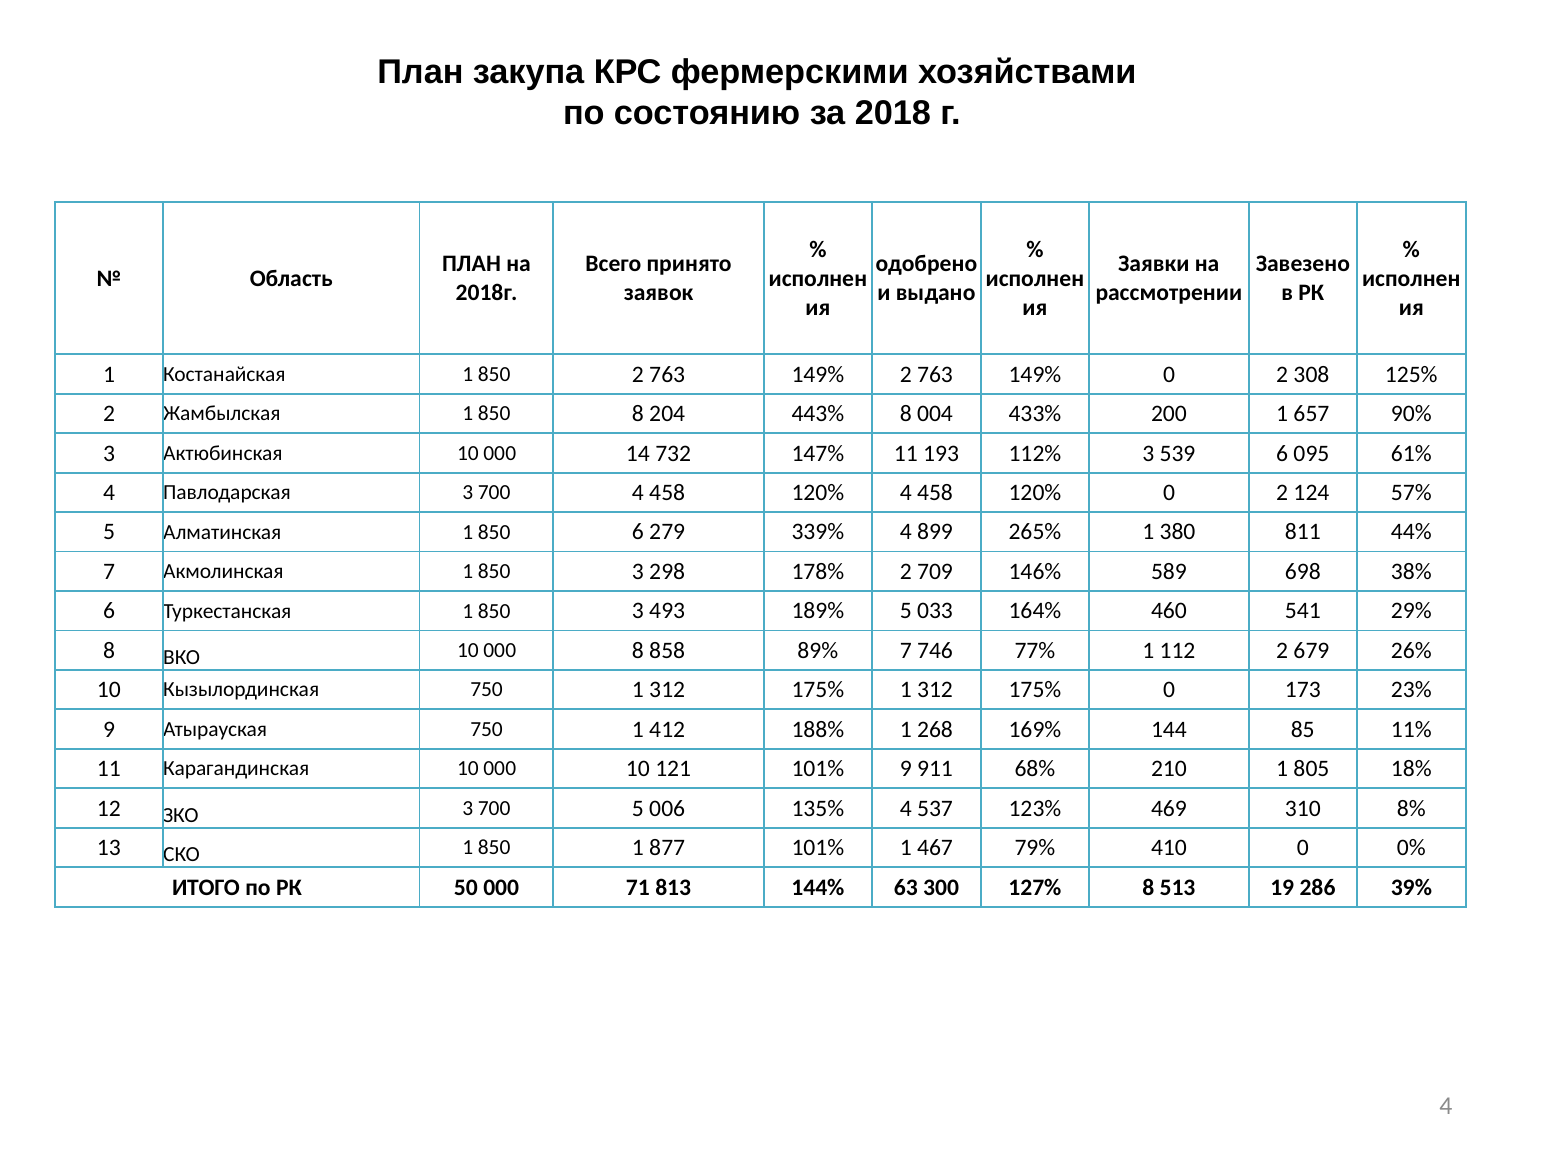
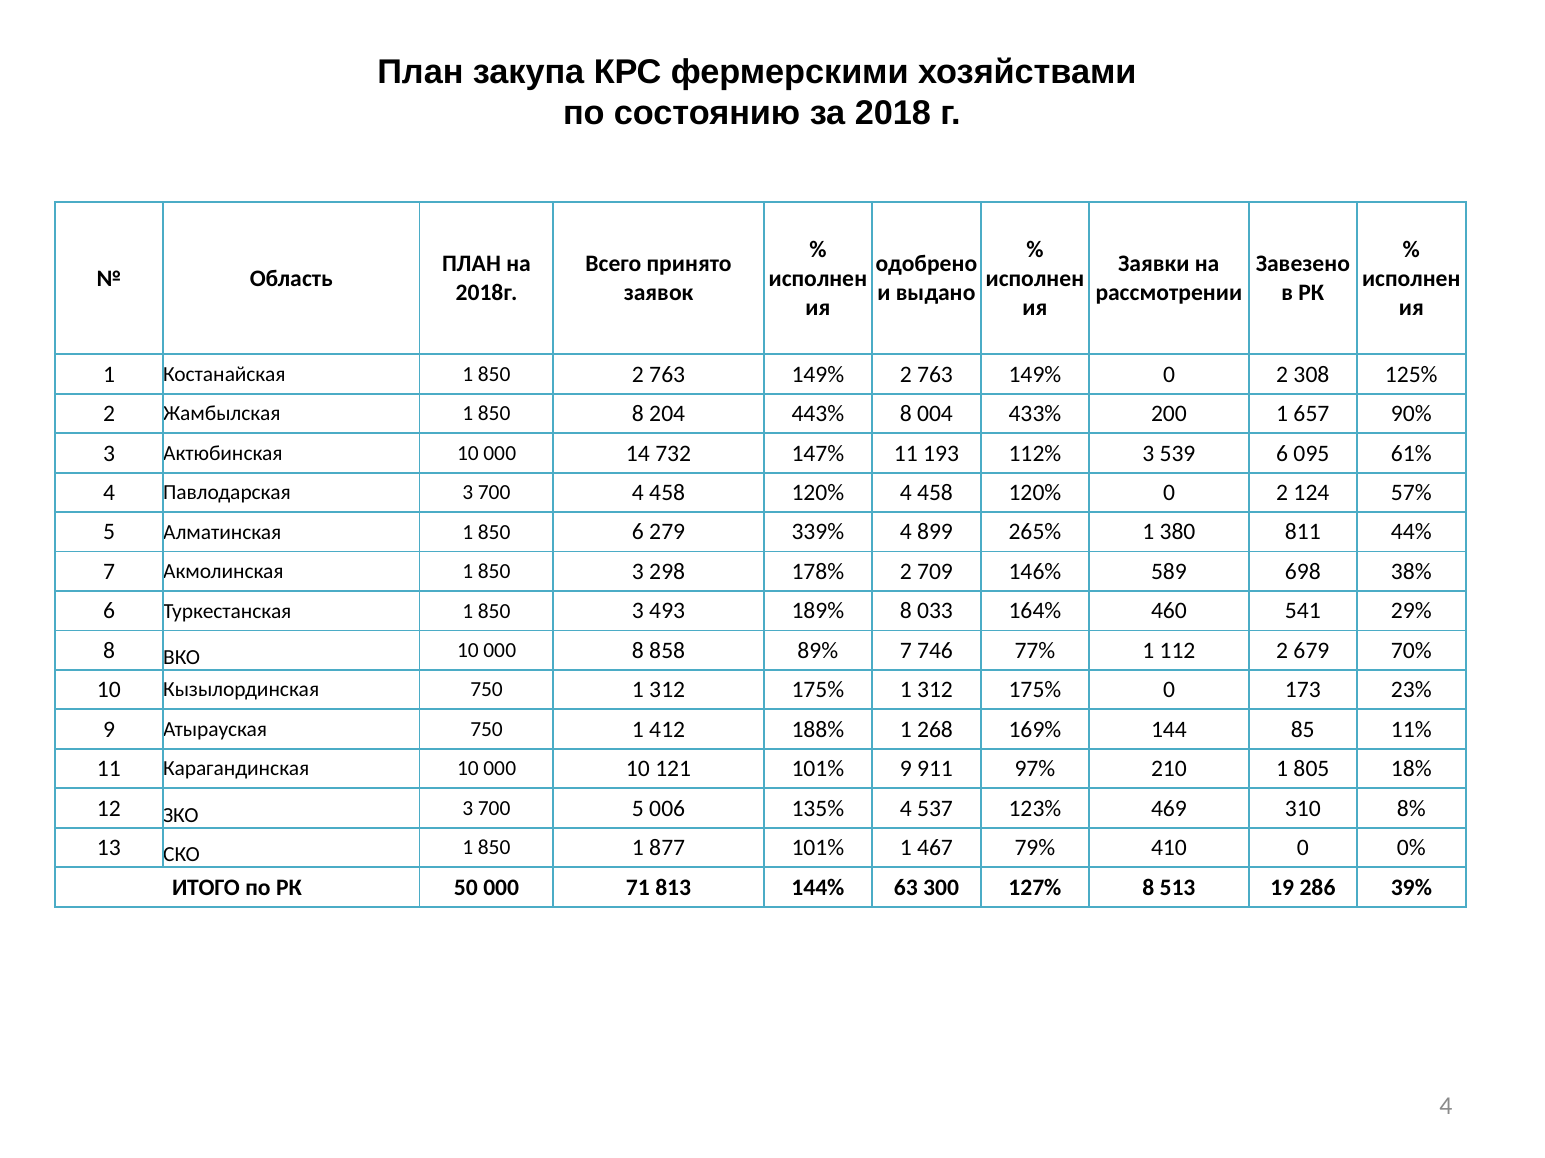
189% 5: 5 -> 8
26%: 26% -> 70%
68%: 68% -> 97%
